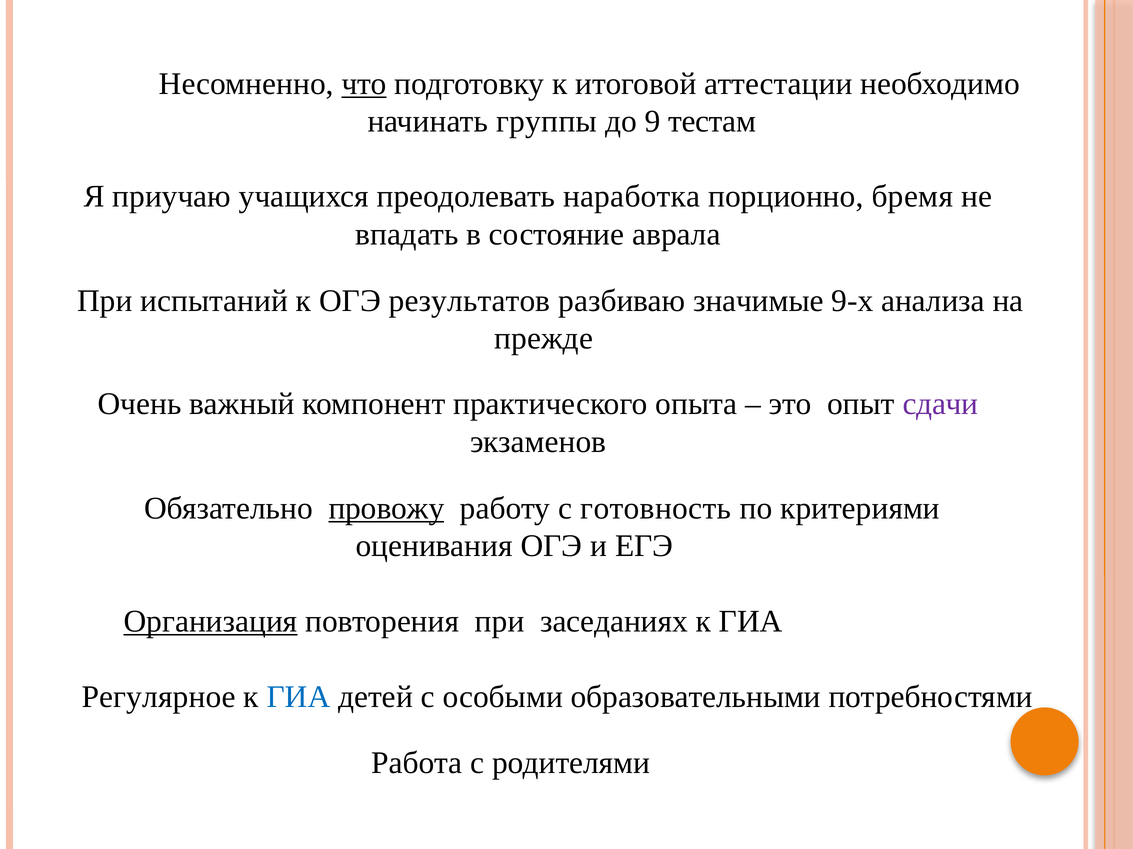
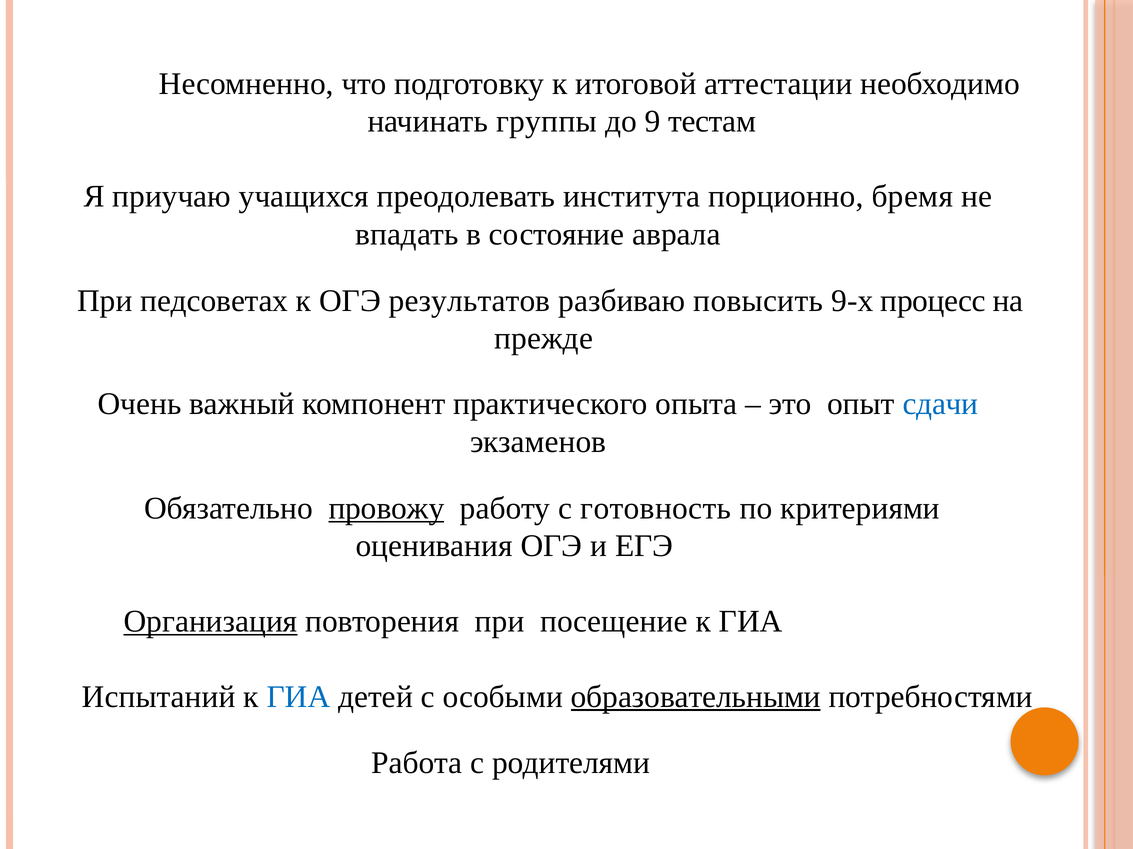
что underline: present -> none
наработка: наработка -> института
испытаний: испытаний -> педсоветах
значимые: значимые -> повысить
анализа: анализа -> процесс
сдачи colour: purple -> blue
заседаниях: заседаниях -> посещение
Регулярное: Регулярное -> Испытаний
образовательными underline: none -> present
